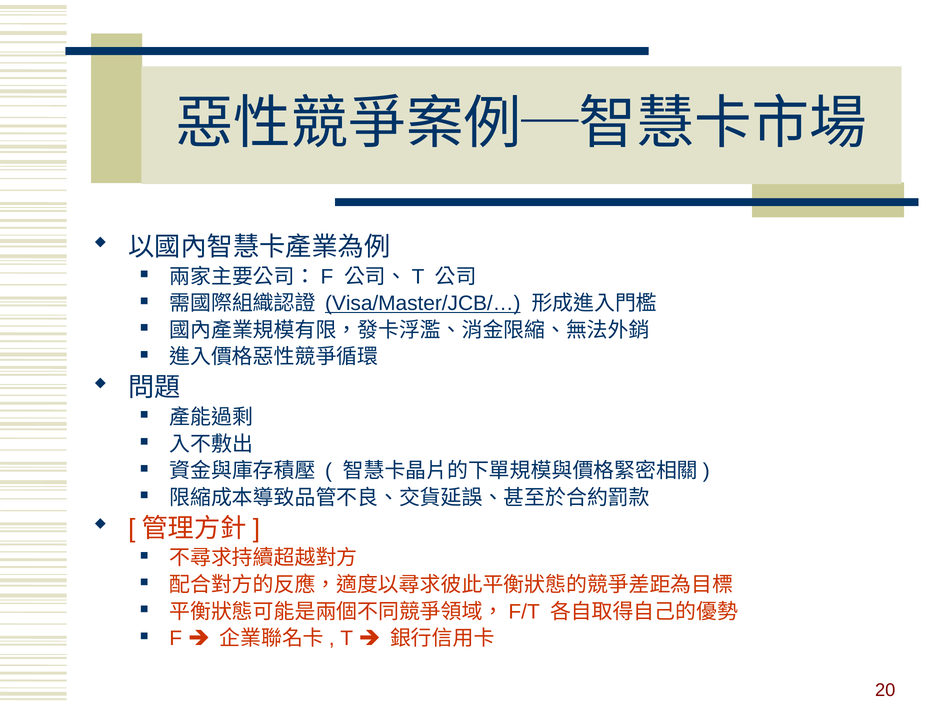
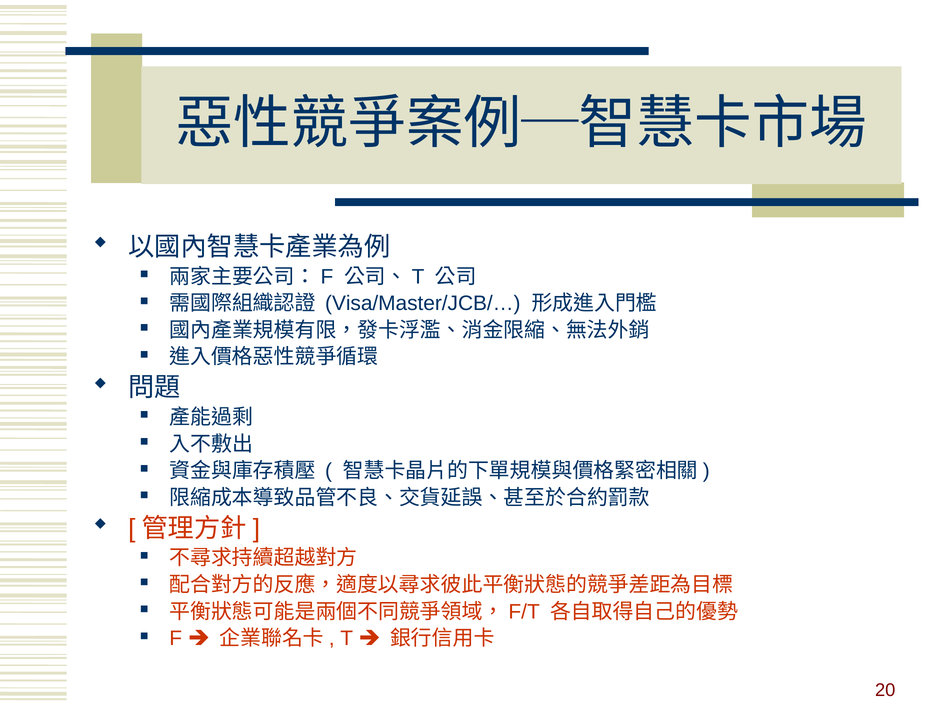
Visa/Master/JCB/… underline: present -> none
